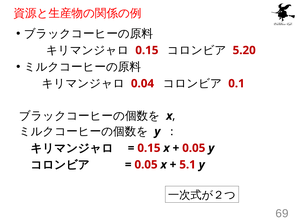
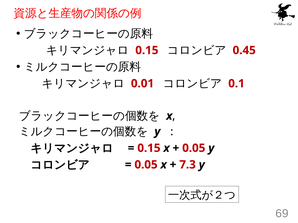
5.20: 5.20 -> 0.45
0.04: 0.04 -> 0.01
5.1: 5.1 -> 7.3
